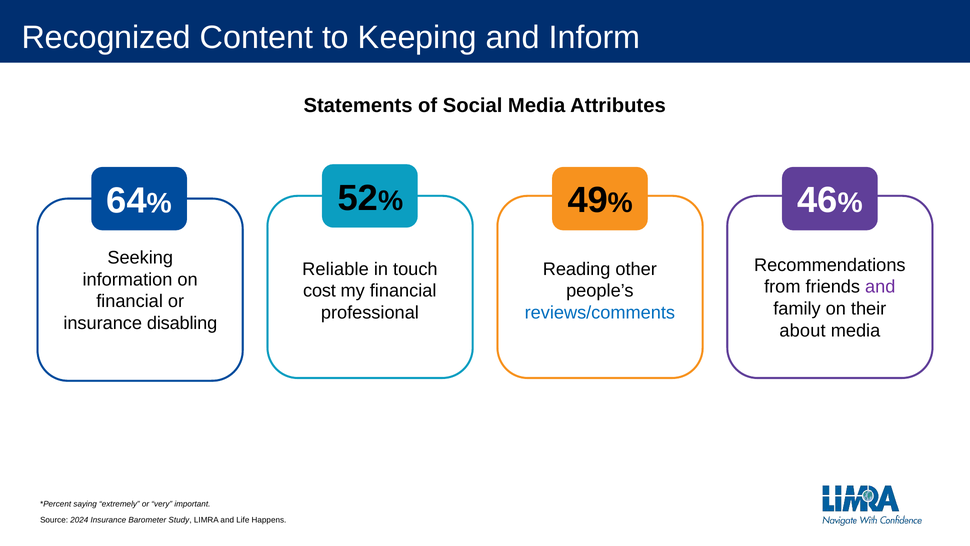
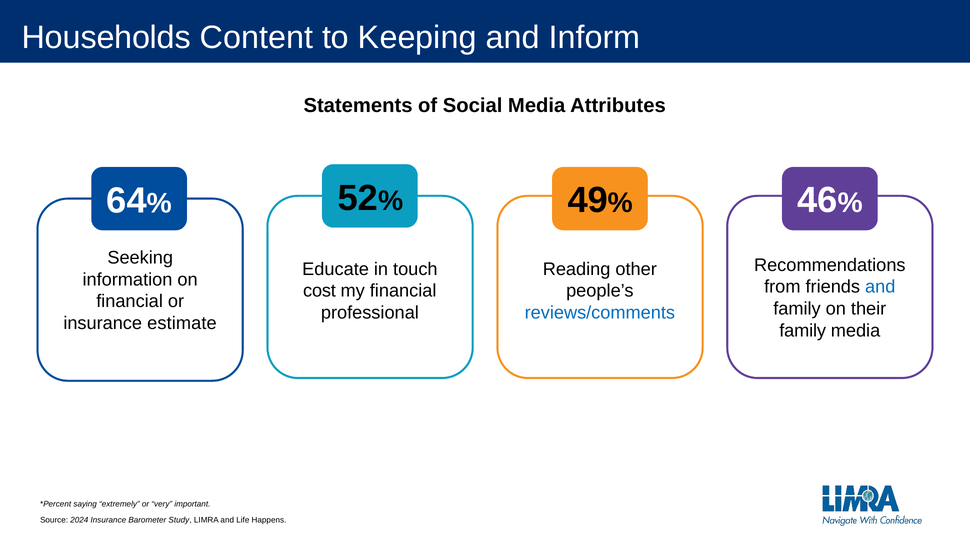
Recognized: Recognized -> Households
Reliable: Reliable -> Educate
and at (880, 287) colour: purple -> blue
disabling: disabling -> estimate
about at (802, 330): about -> family
